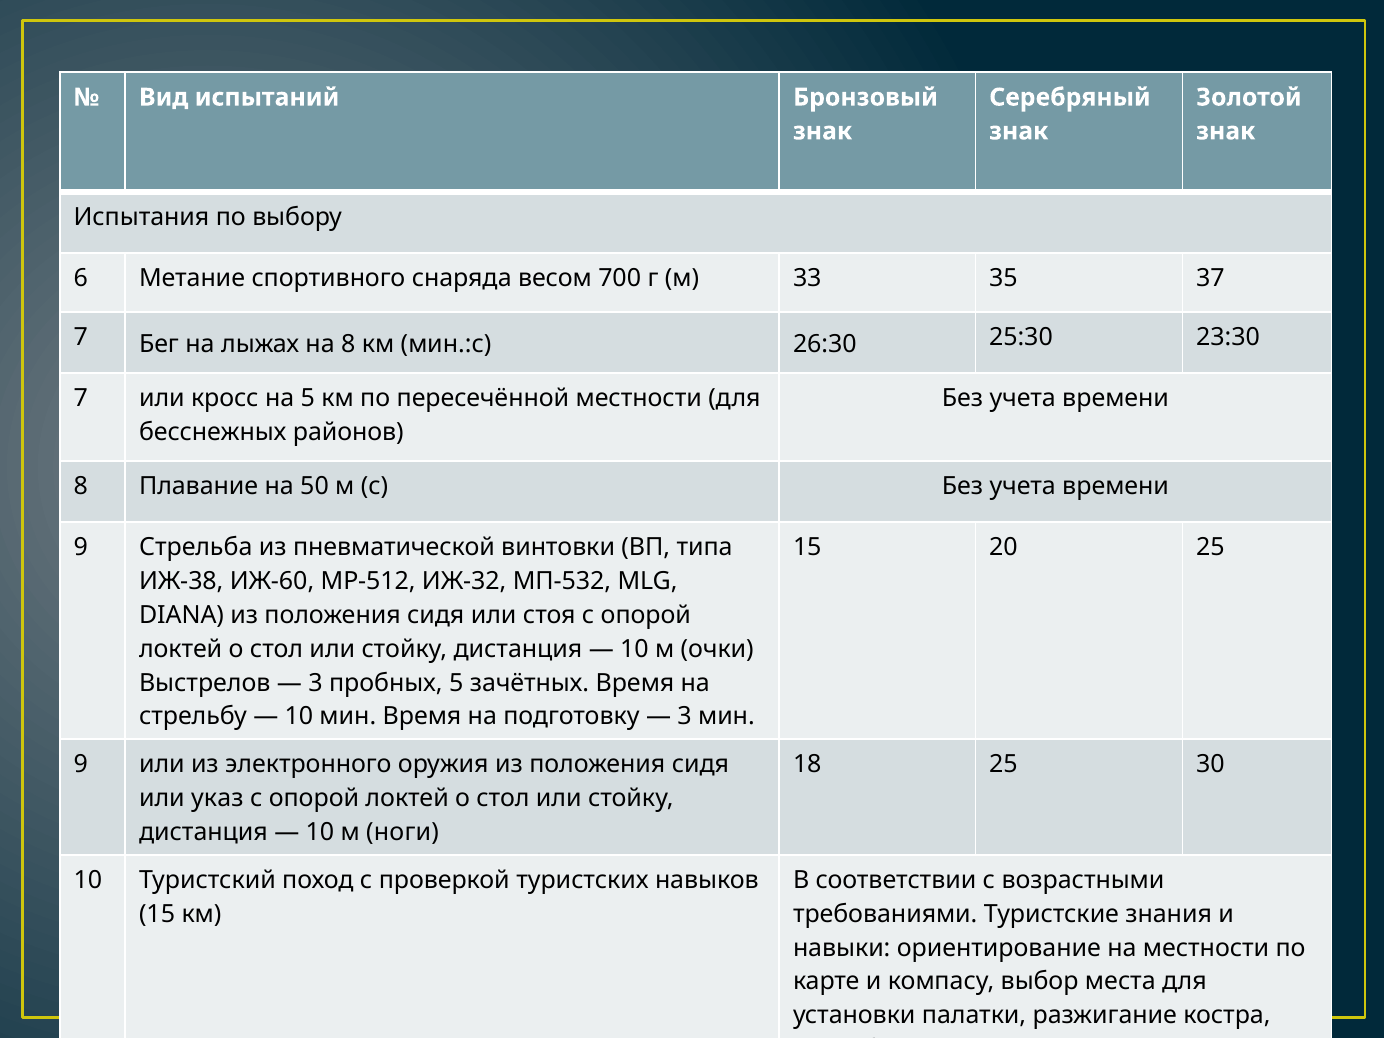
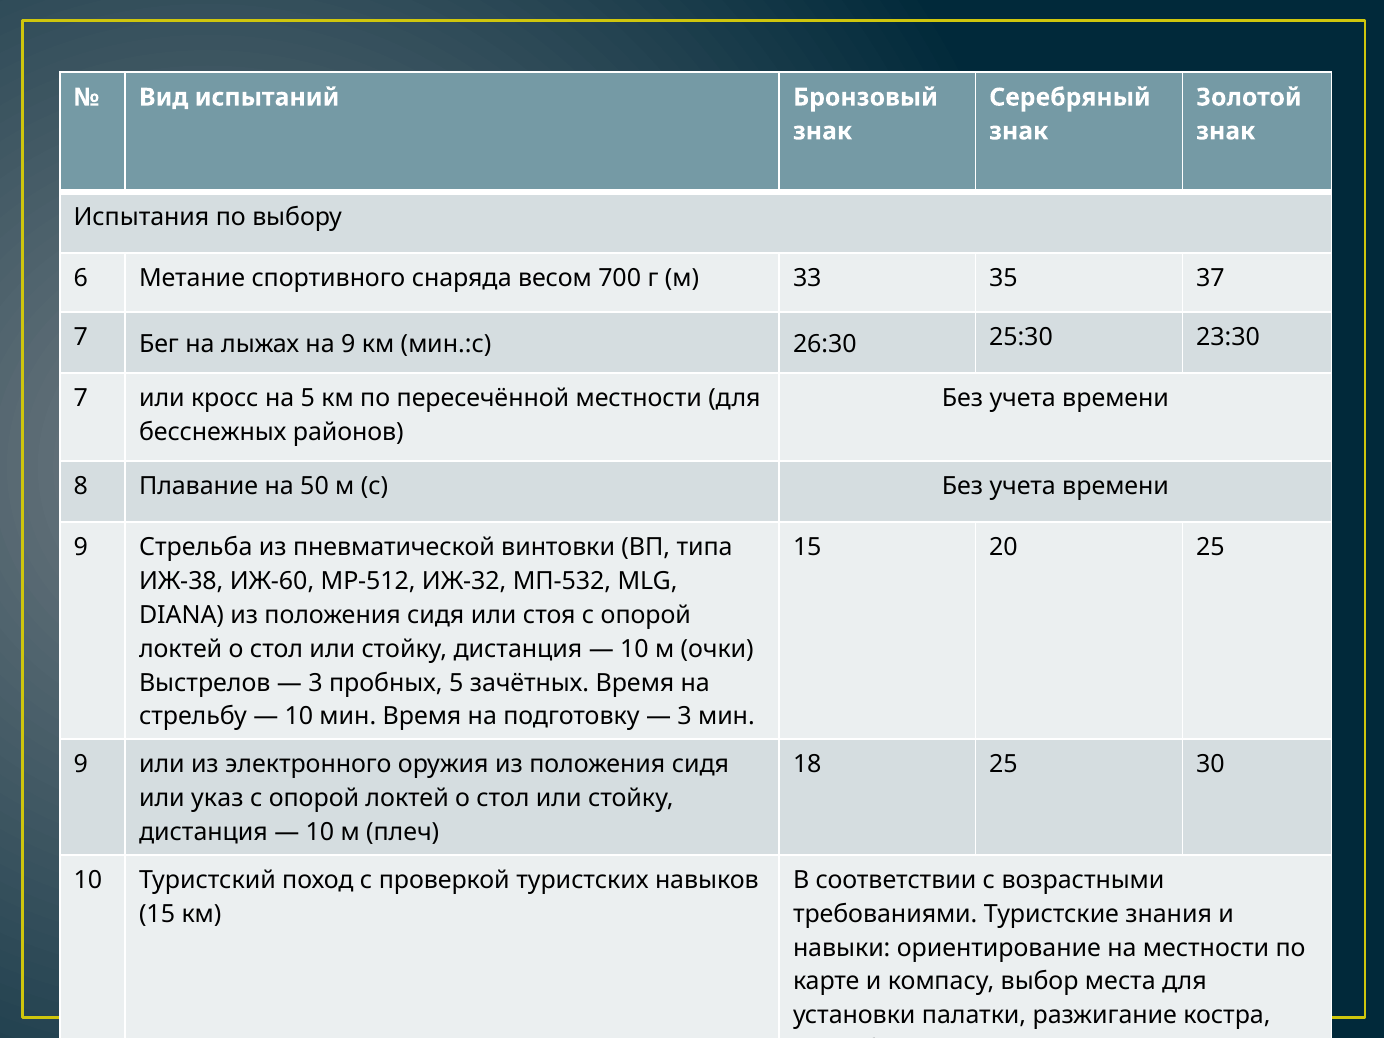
на 8: 8 -> 9
ноги: ноги -> плеч
